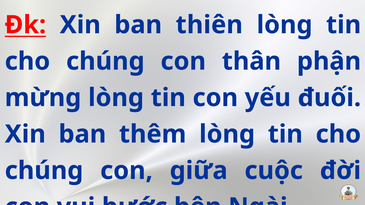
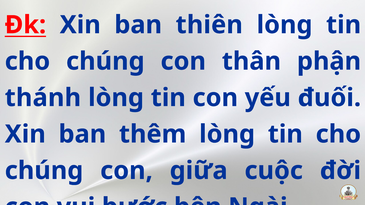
mừng: mừng -> thánh
